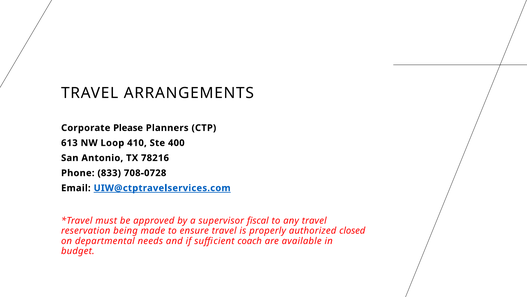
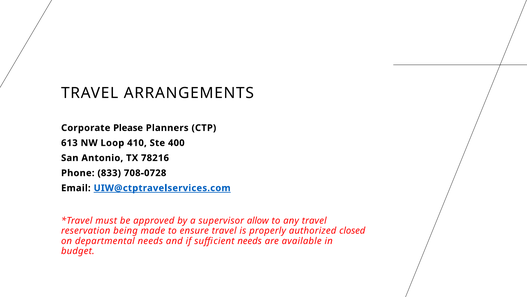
fiscal: fiscal -> allow
sufficient coach: coach -> needs
